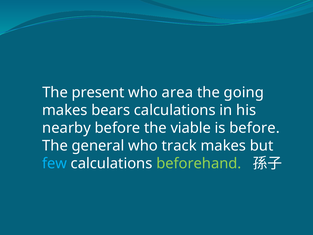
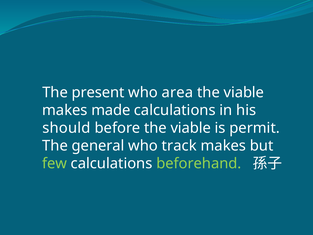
going at (244, 92): going -> viable
bears: bears -> made
nearby: nearby -> should
is before: before -> permit
few colour: light blue -> light green
